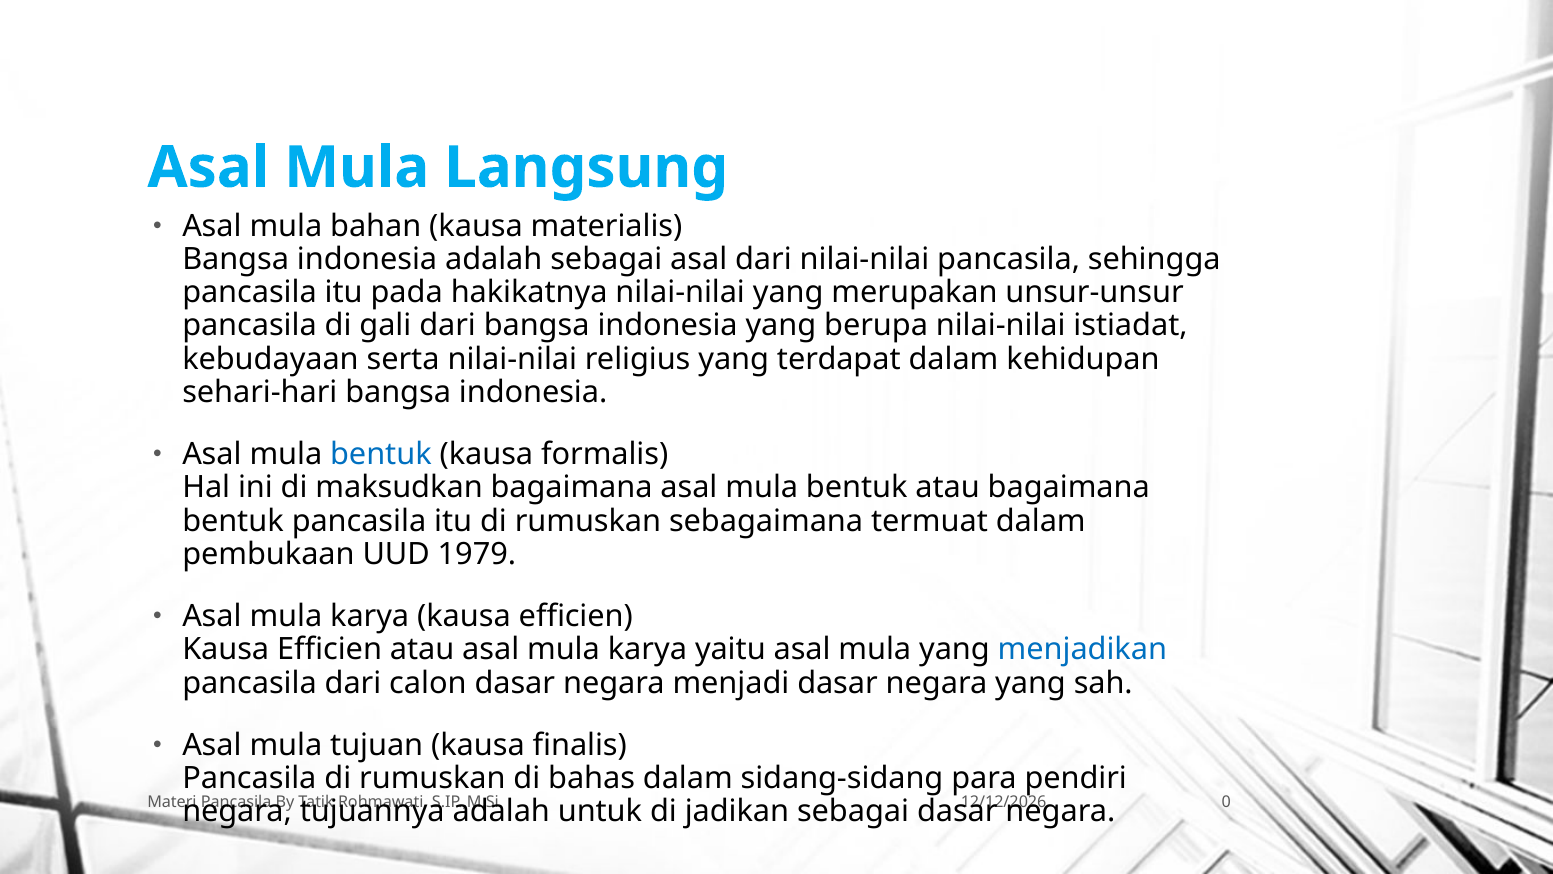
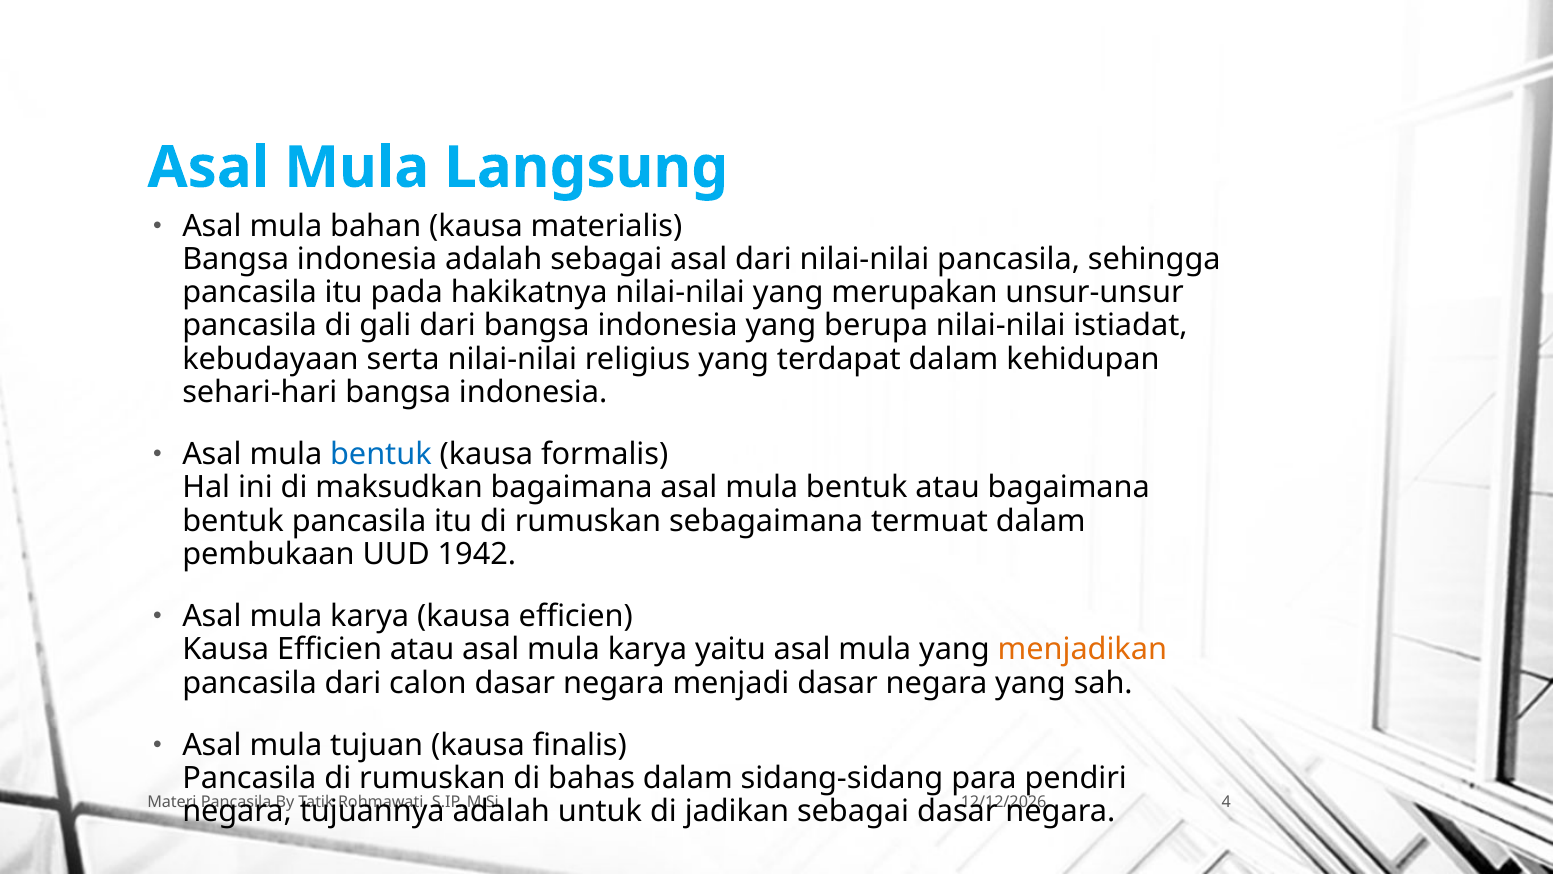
1979: 1979 -> 1942
menjadikan colour: blue -> orange
0: 0 -> 4
